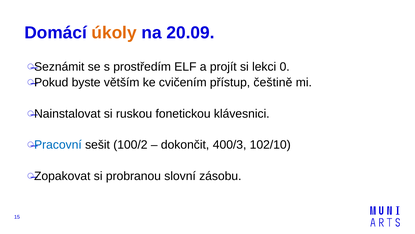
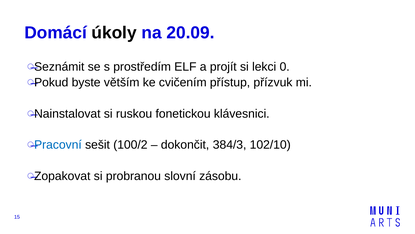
úkoly colour: orange -> black
češtině: češtině -> přízvuk
400/3: 400/3 -> 384/3
